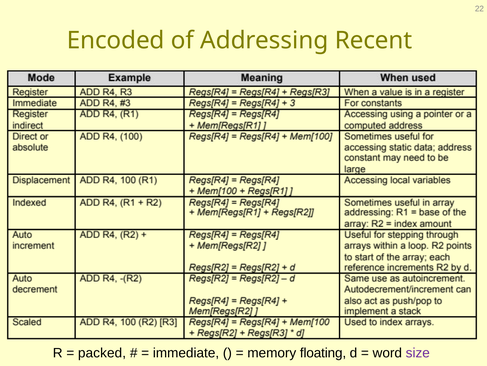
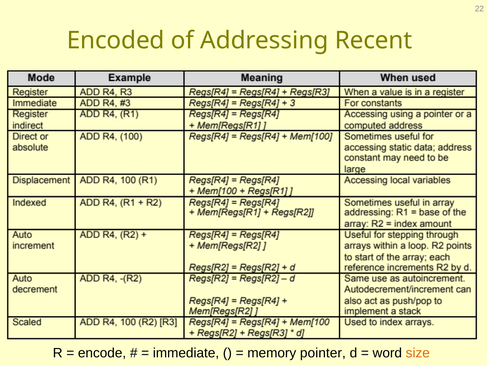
packed: packed -> encode
floating: floating -> pointer
size colour: purple -> orange
